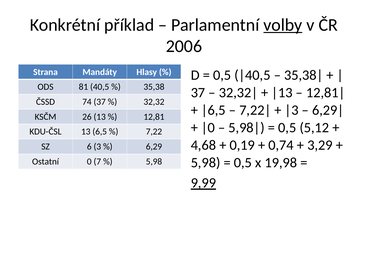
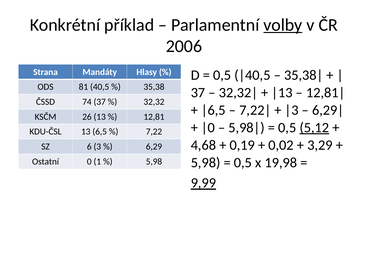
5,12 underline: none -> present
0,74: 0,74 -> 0,02
7: 7 -> 1
